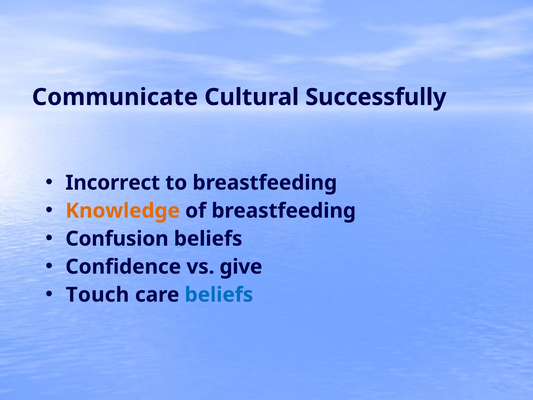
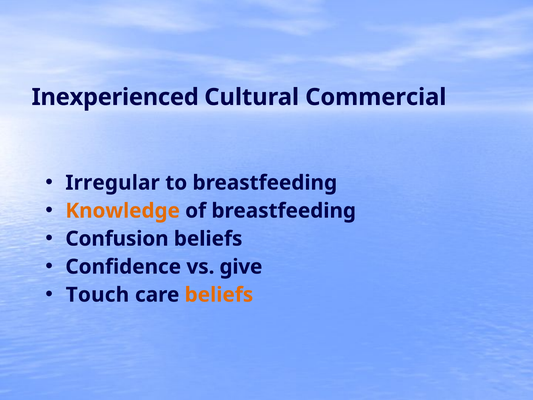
Communicate: Communicate -> Inexperienced
Successfully: Successfully -> Commercial
Incorrect: Incorrect -> Irregular
beliefs at (219, 295) colour: blue -> orange
